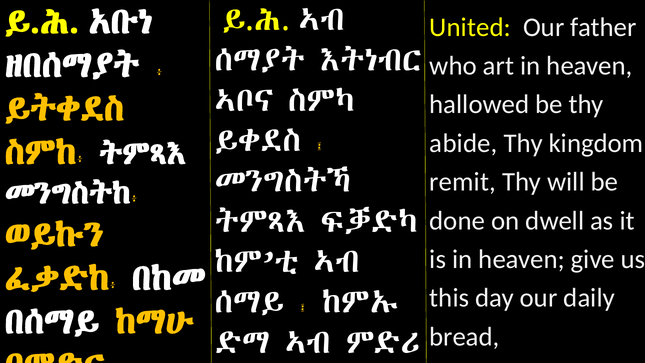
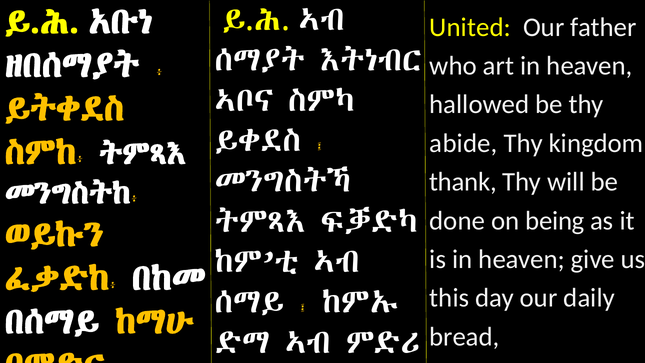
remit: remit -> thank
dwell: dwell -> being
